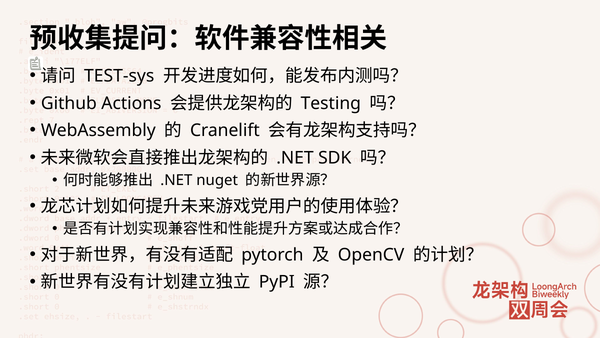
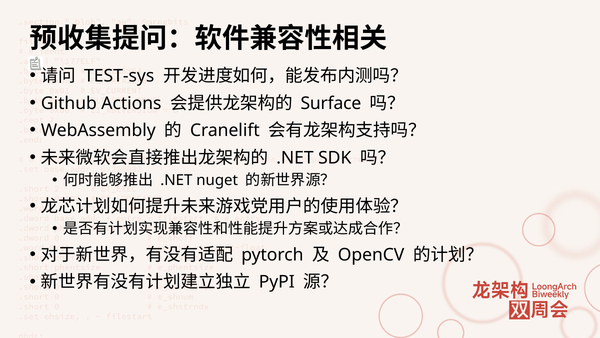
Testing: Testing -> Surface
